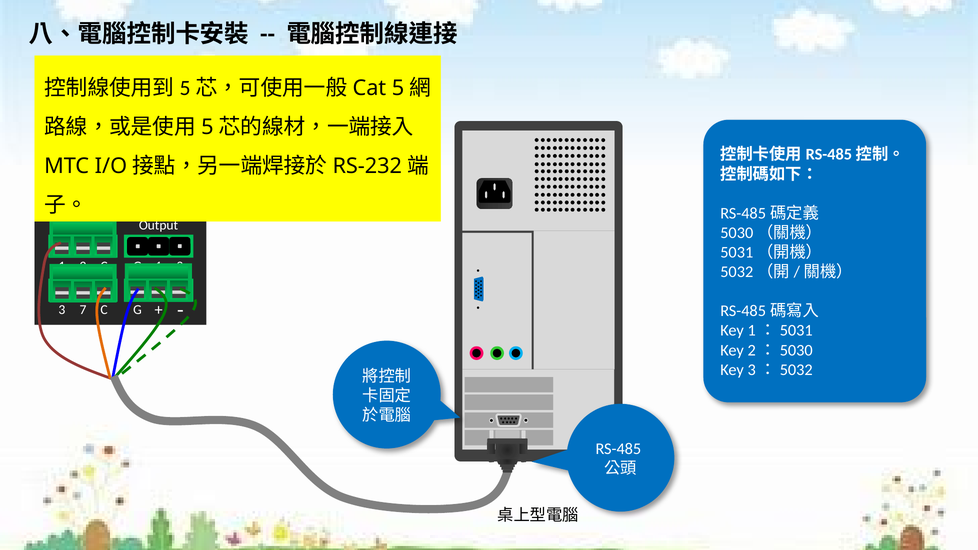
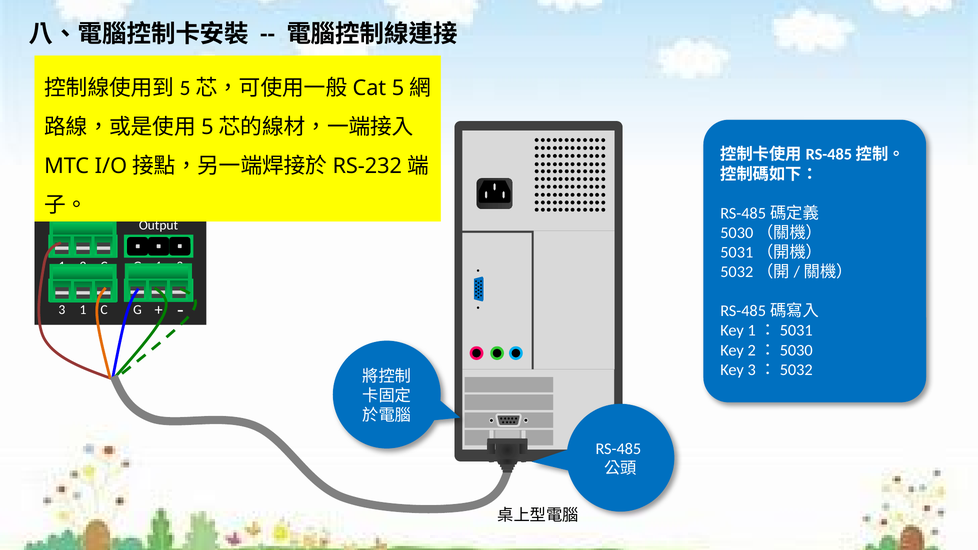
3 7: 7 -> 1
